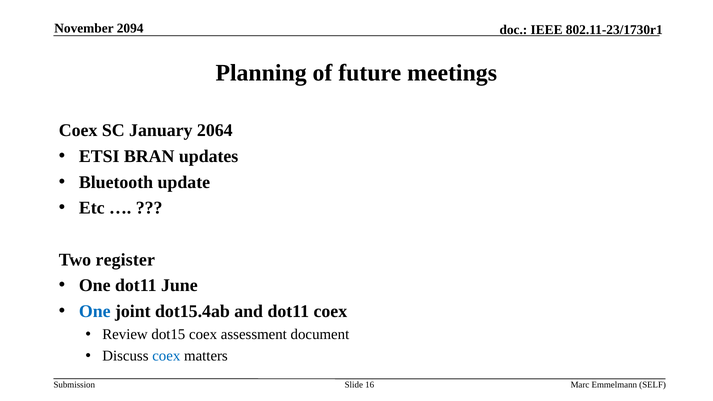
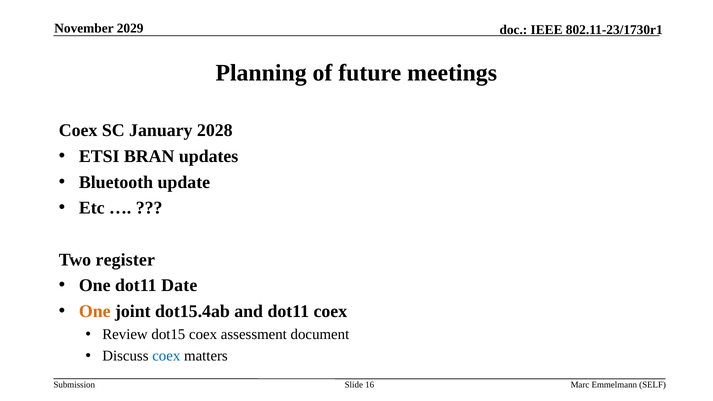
2094: 2094 -> 2029
2064: 2064 -> 2028
June: June -> Date
One at (95, 311) colour: blue -> orange
